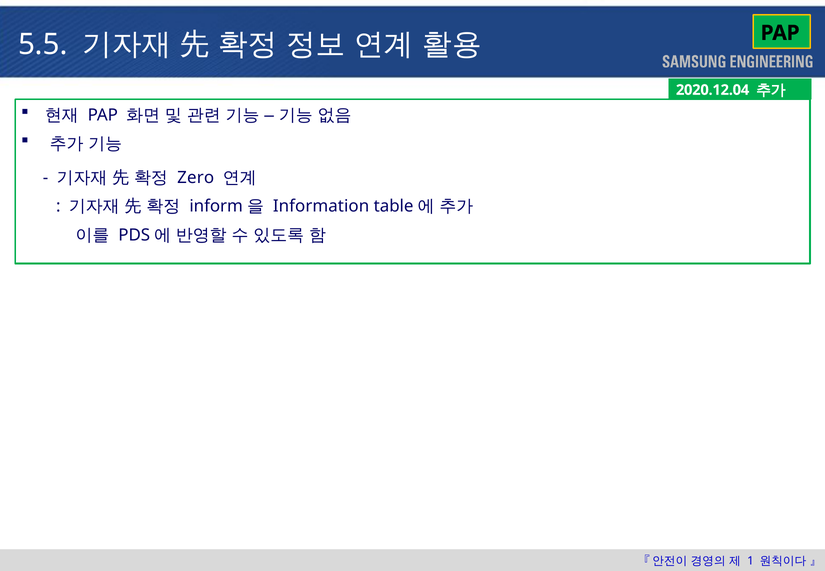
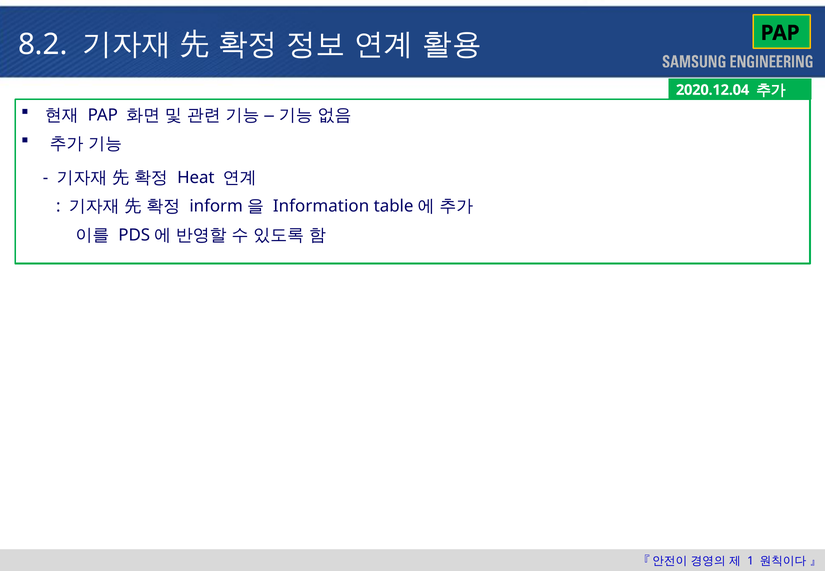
5.5: 5.5 -> 8.2
Zero: Zero -> Heat
